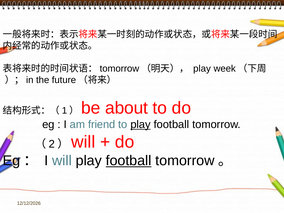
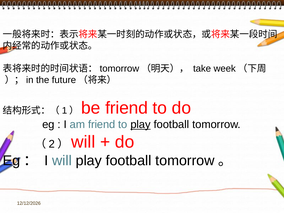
play at (202, 69): play -> take
about at (127, 108): about -> friend
football at (129, 161) underline: present -> none
